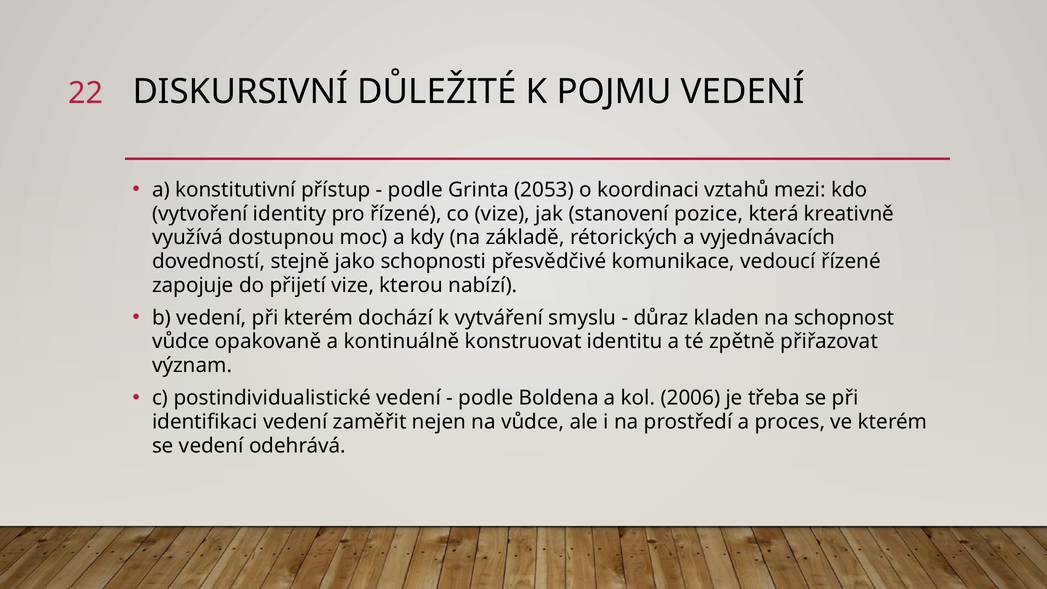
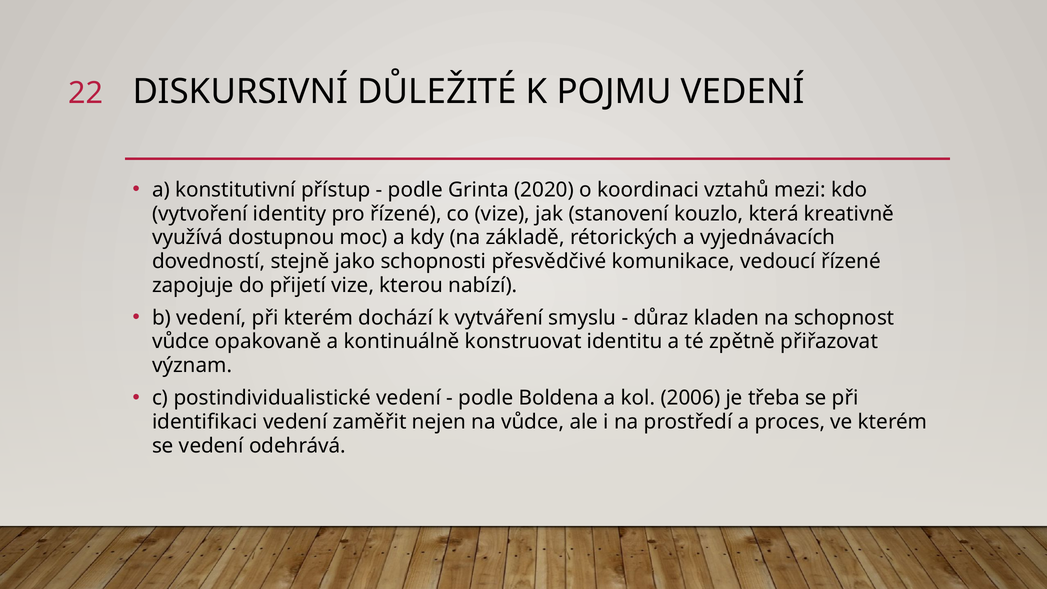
2053: 2053 -> 2020
pozice: pozice -> kouzlo
